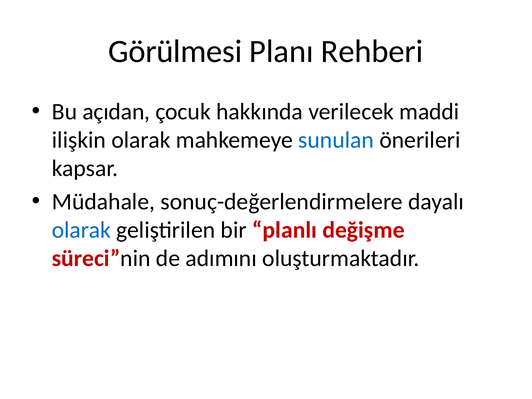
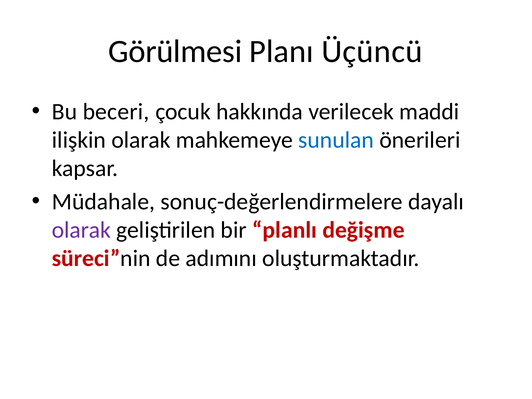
Rehberi: Rehberi -> Üçüncü
açıdan: açıdan -> beceri
olarak at (81, 230) colour: blue -> purple
